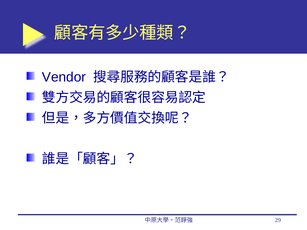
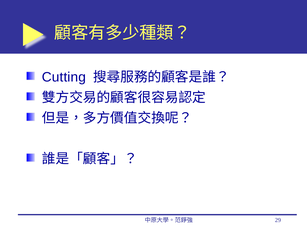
Vendor: Vendor -> Cutting
